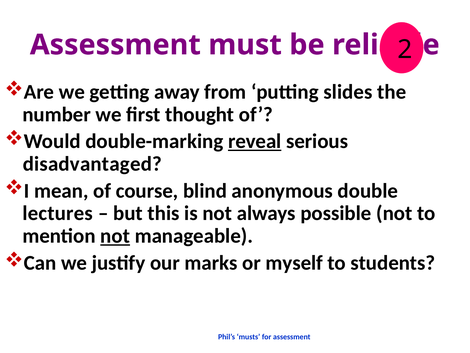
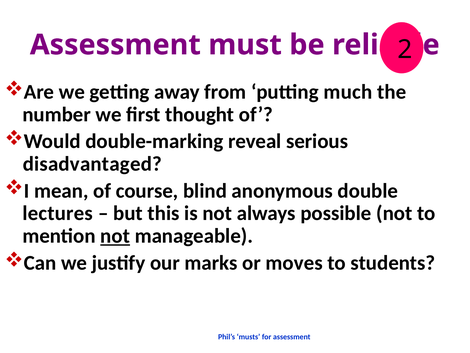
slides: slides -> much
reveal underline: present -> none
myself: myself -> moves
